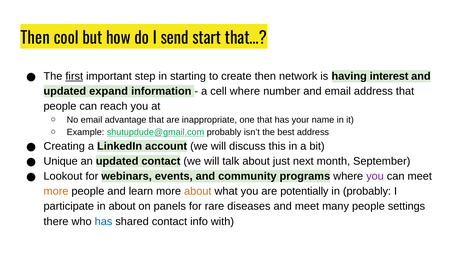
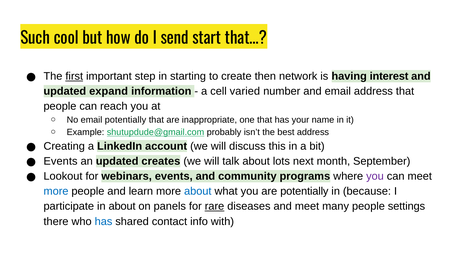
Then at (35, 38): Then -> Such
cell where: where -> varied
email advantage: advantage -> potentially
Unique at (61, 162): Unique -> Events
updated contact: contact -> creates
just: just -> lots
more at (56, 192) colour: orange -> blue
about at (198, 192) colour: orange -> blue
in probably: probably -> because
rare underline: none -> present
